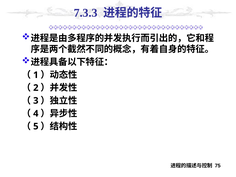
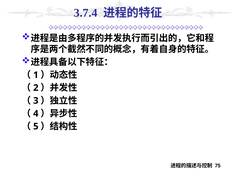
7.3.3: 7.3.3 -> 3.7.4
